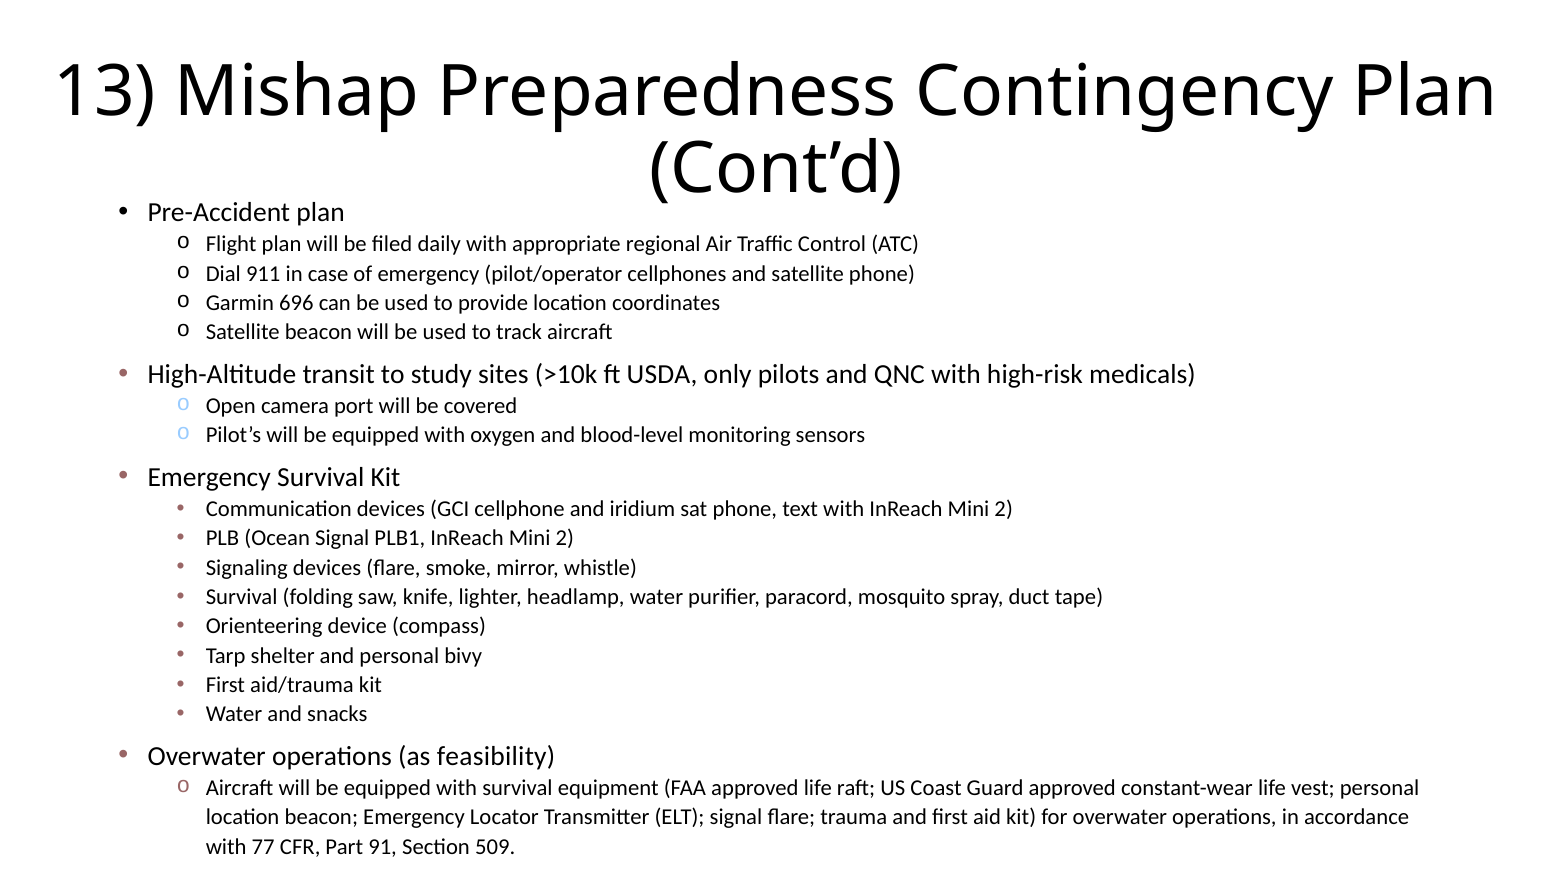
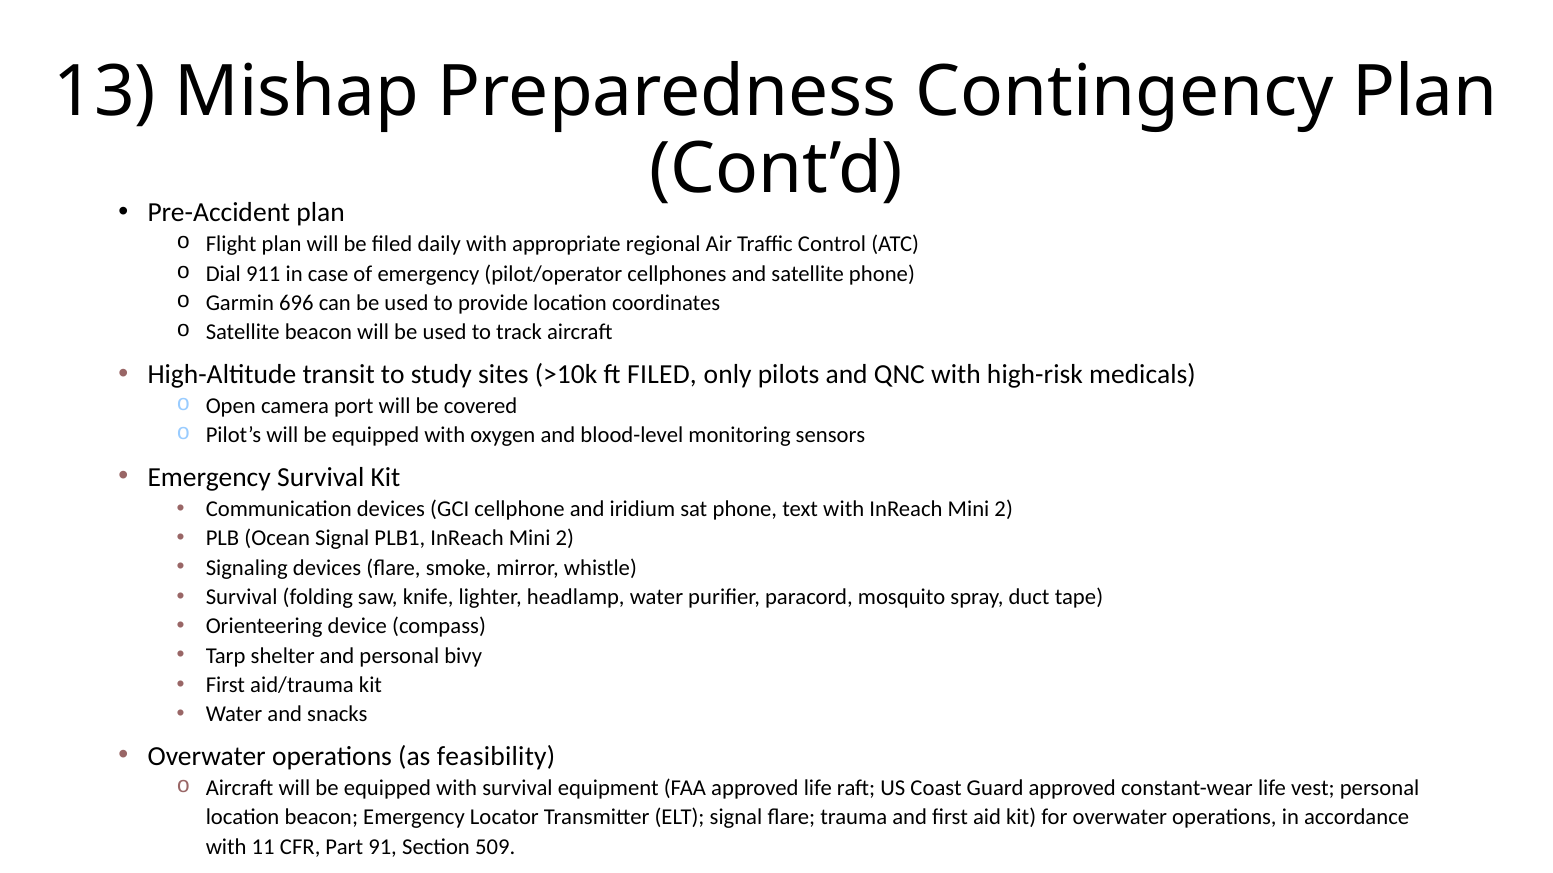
ft USDA: USDA -> FILED
77: 77 -> 11
